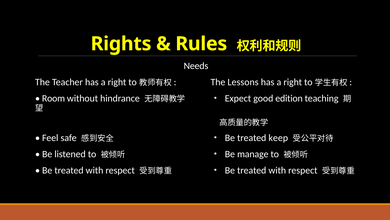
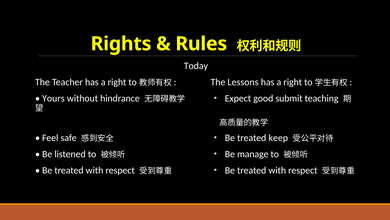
Needs: Needs -> Today
Room: Room -> Yours
edition: edition -> submit
